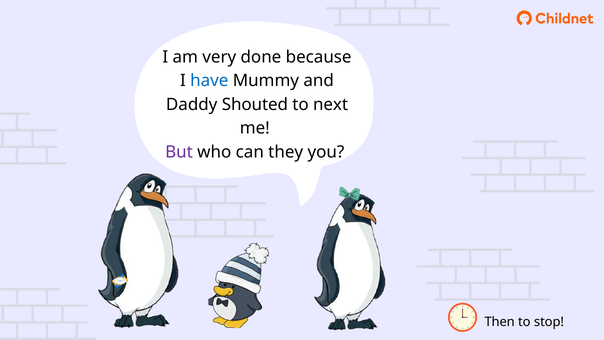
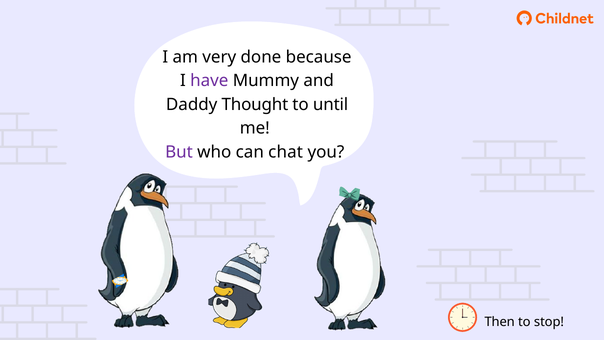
have colour: blue -> purple
Shouted: Shouted -> Thought
next: next -> until
they: they -> chat
